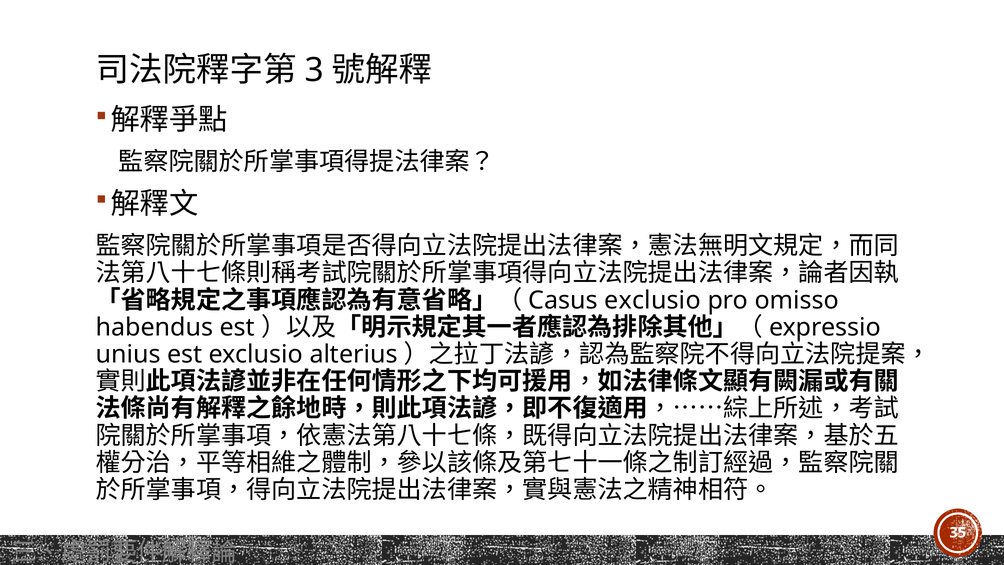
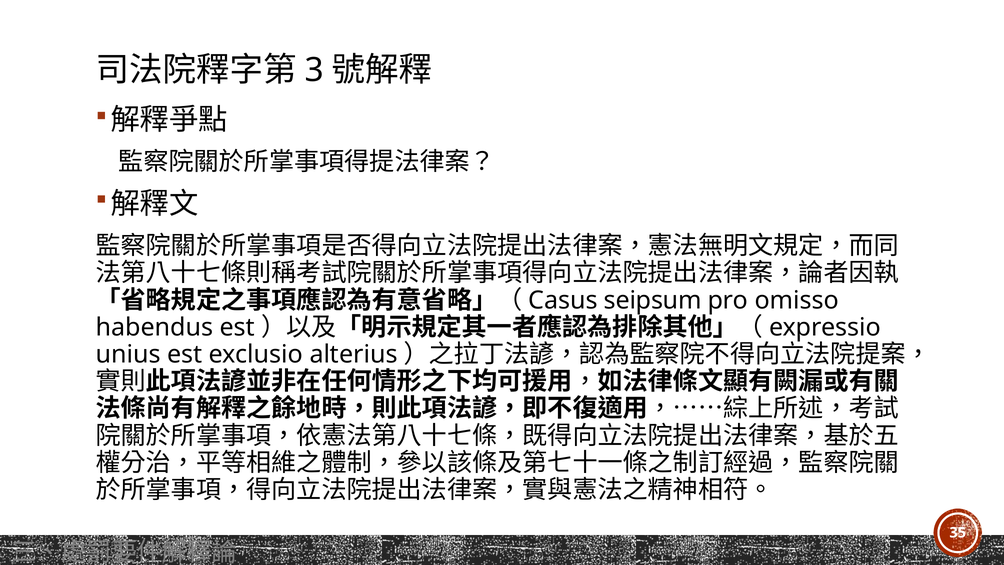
exclusio at (653, 300): exclusio -> seipsum
